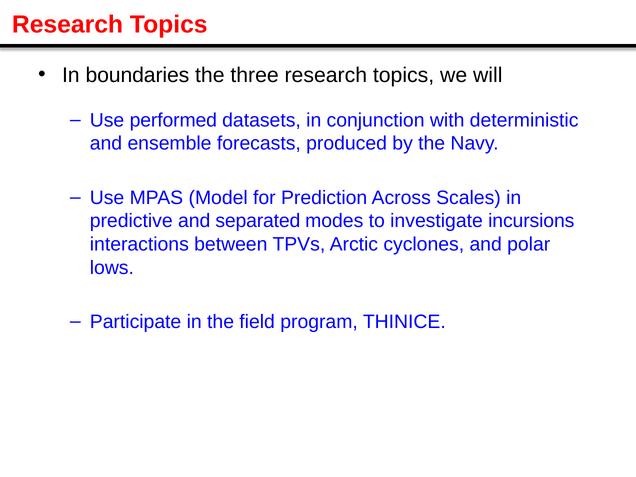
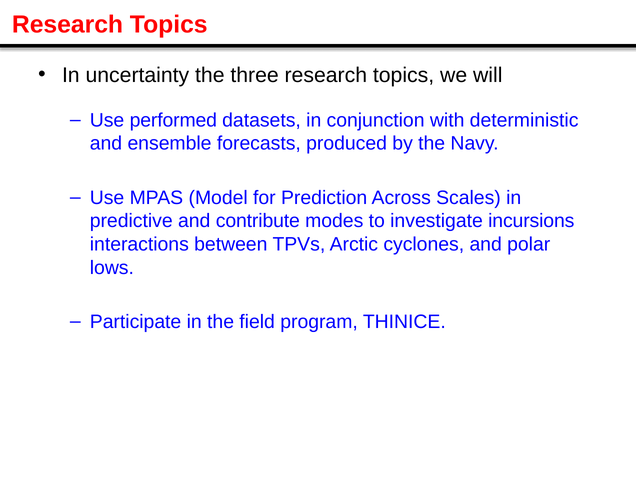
boundaries: boundaries -> uncertainty
separated: separated -> contribute
